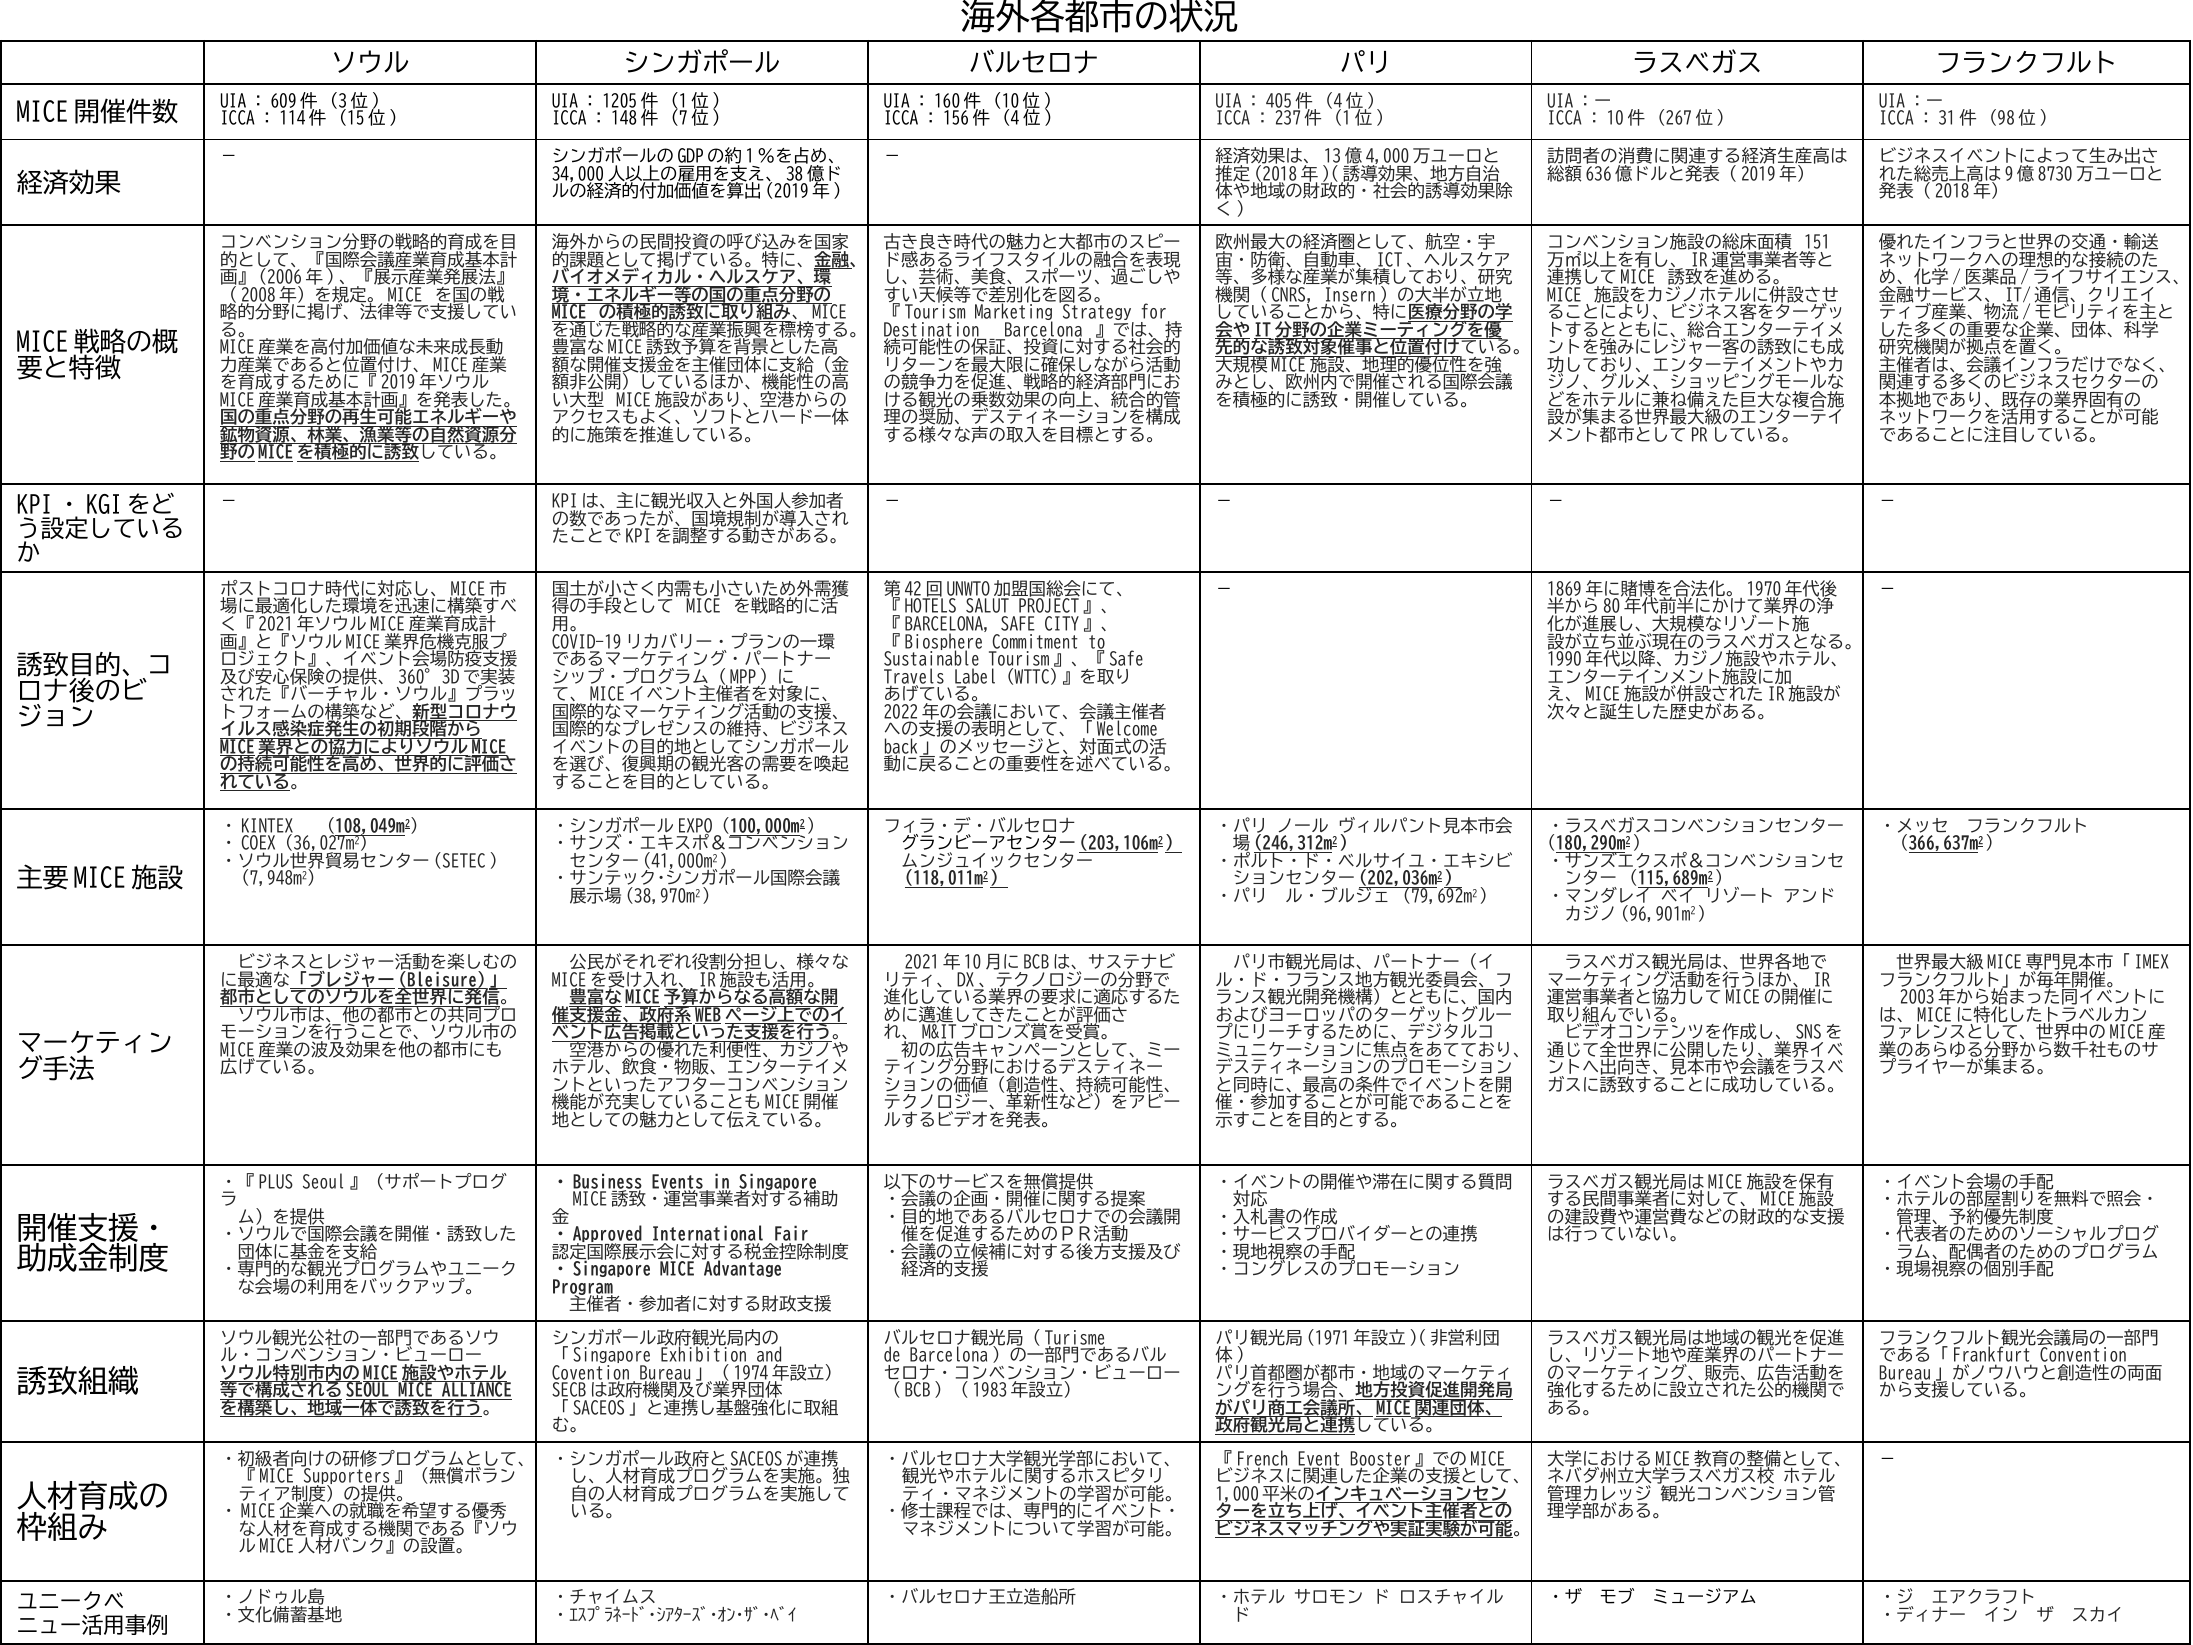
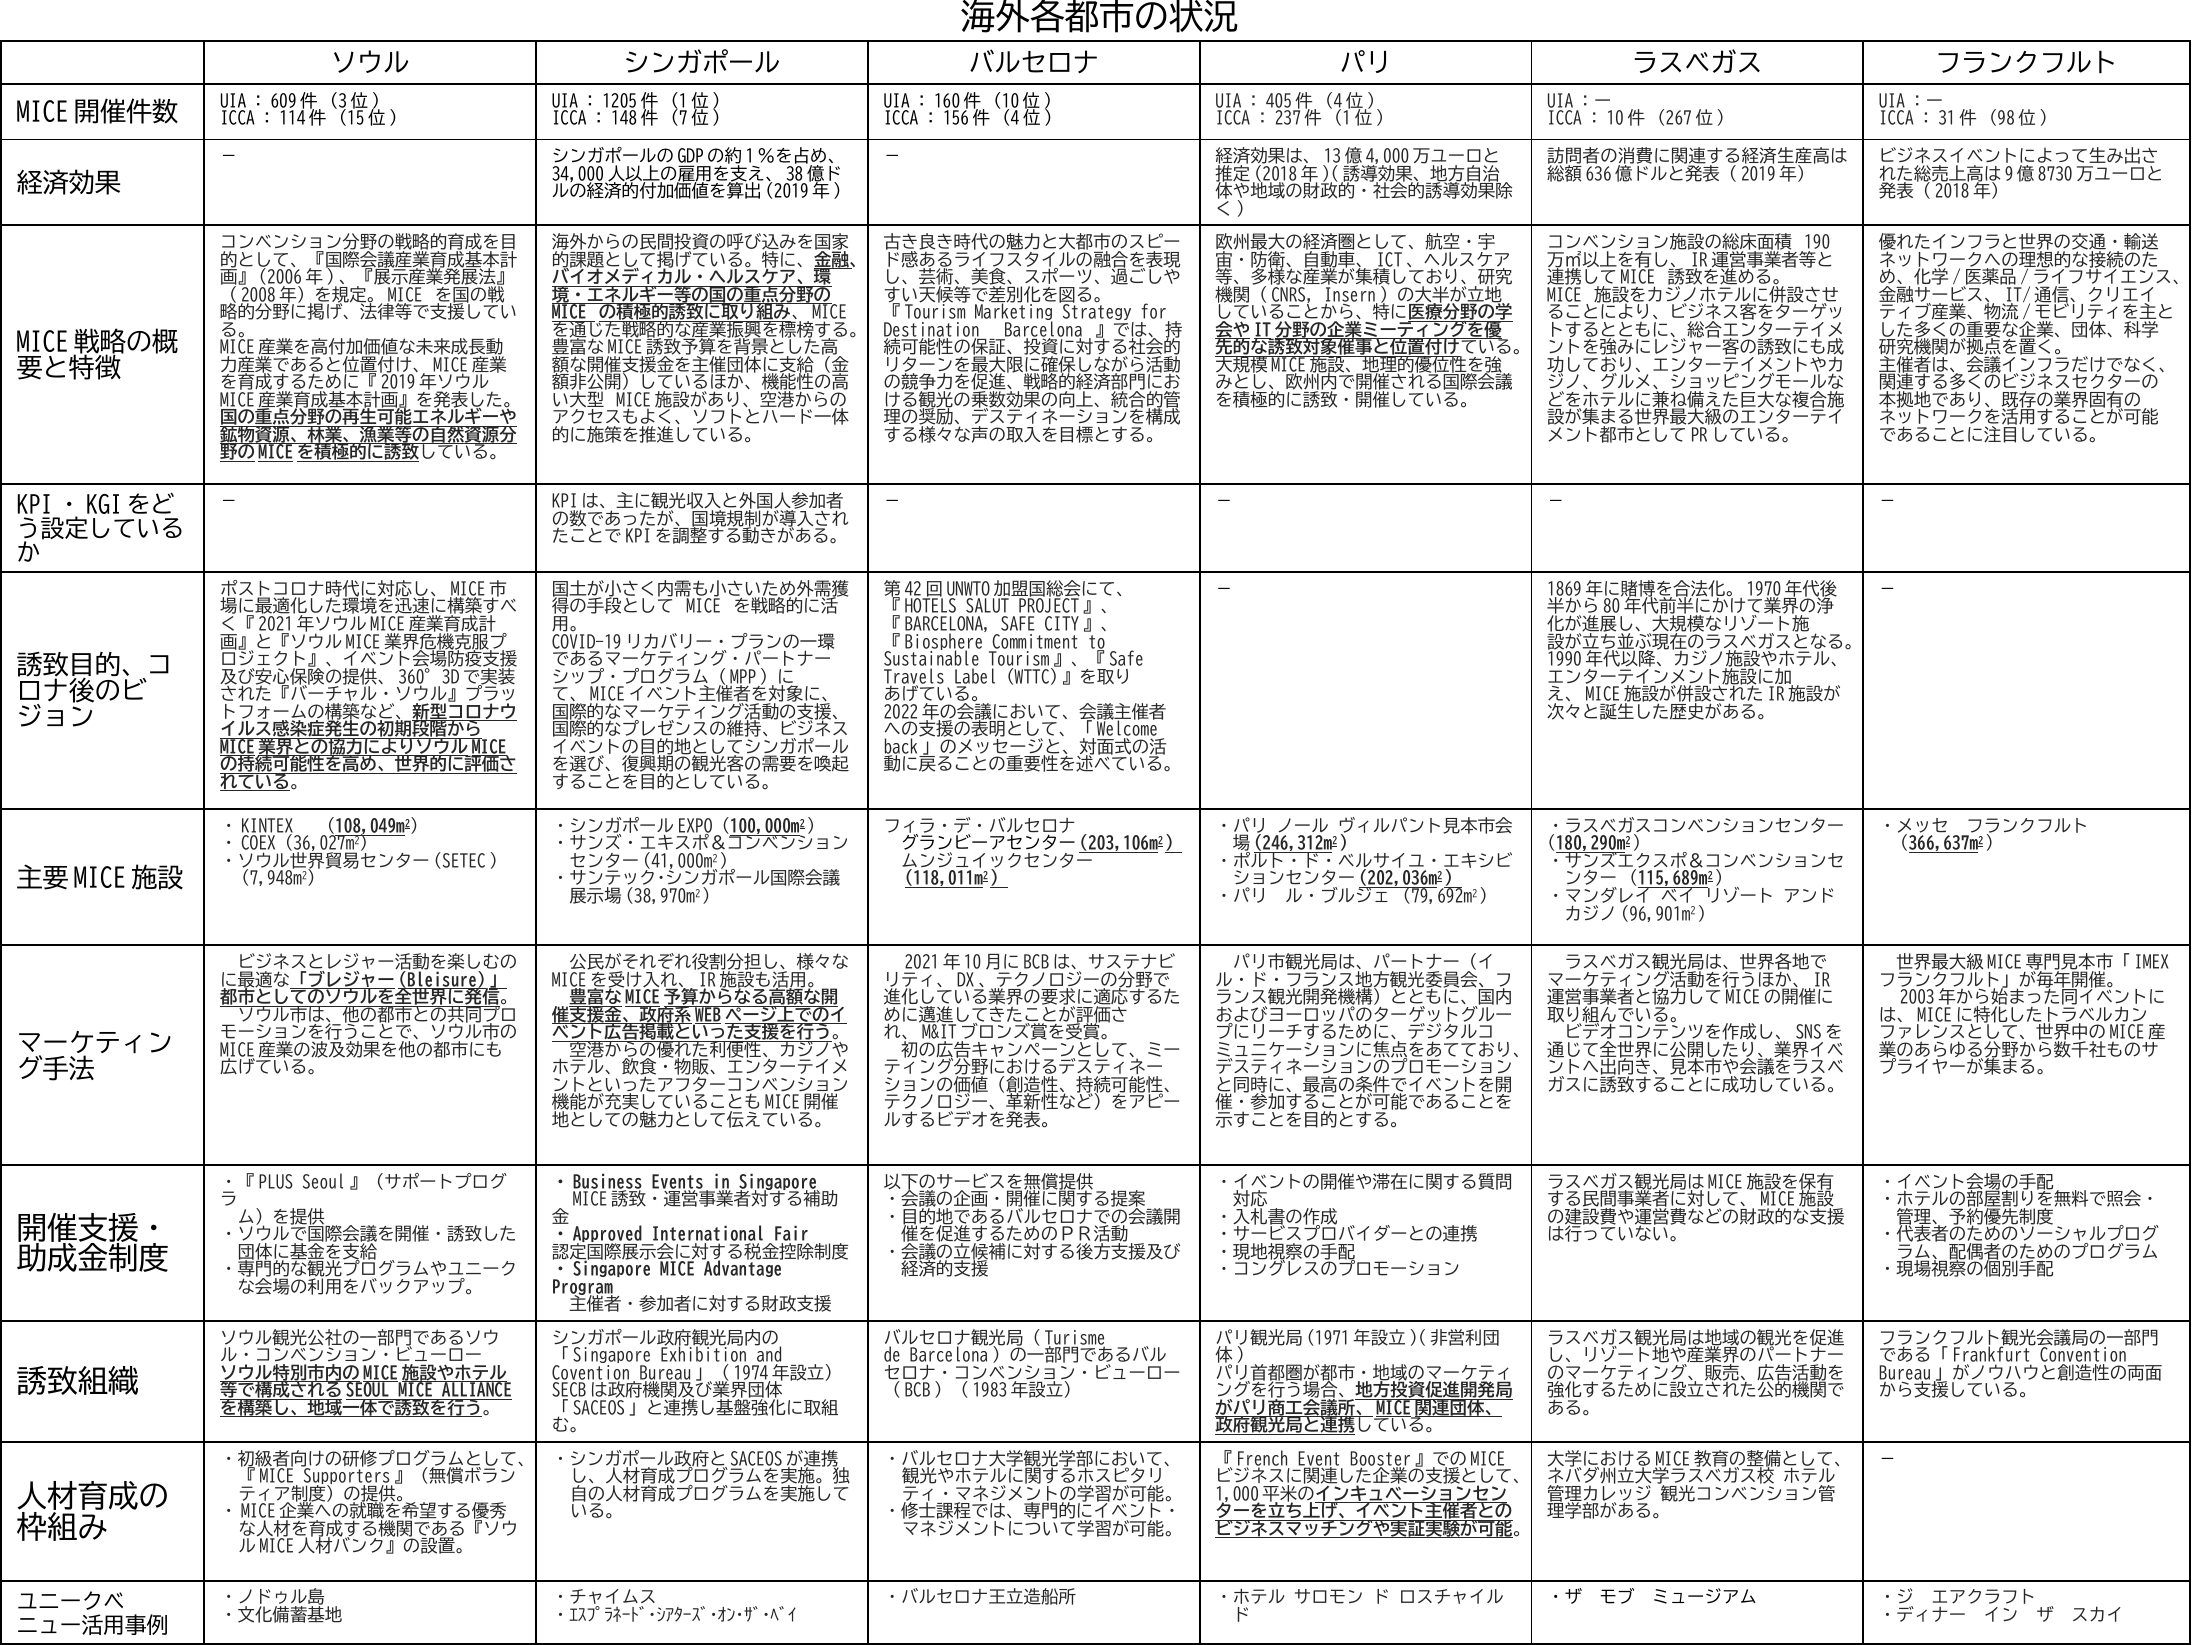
151: 151 -> 190
